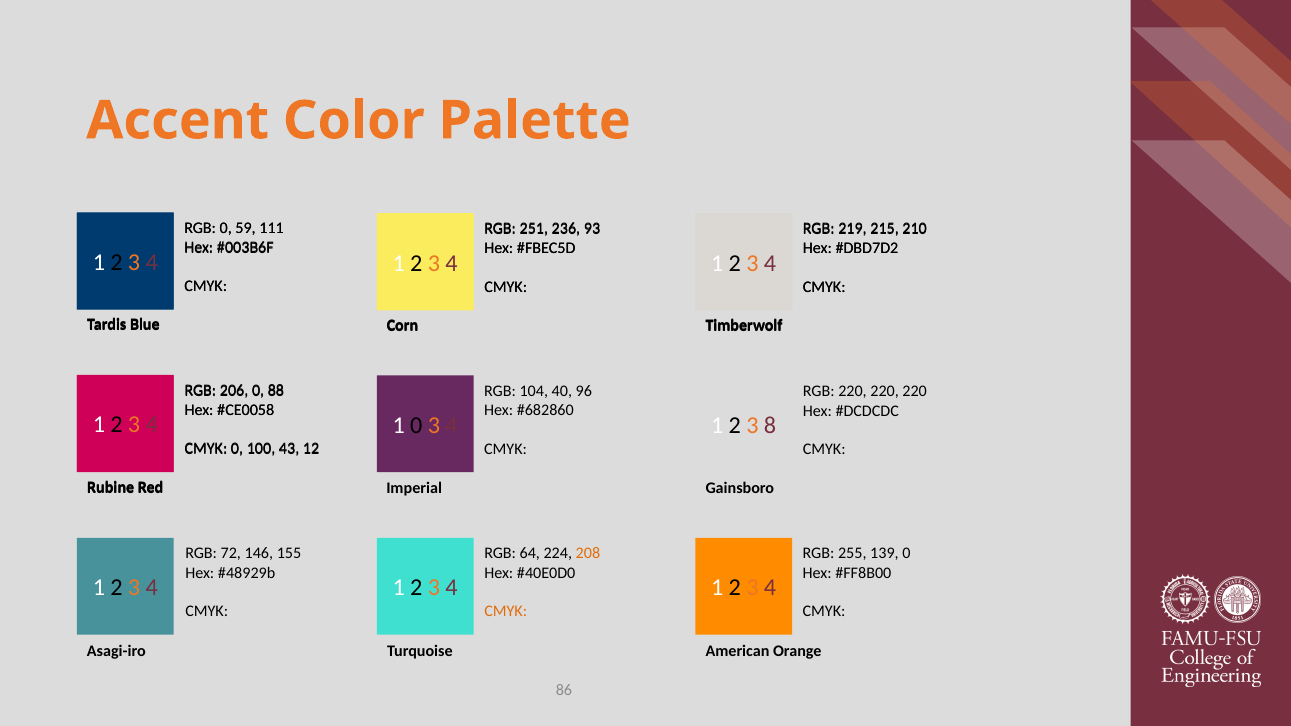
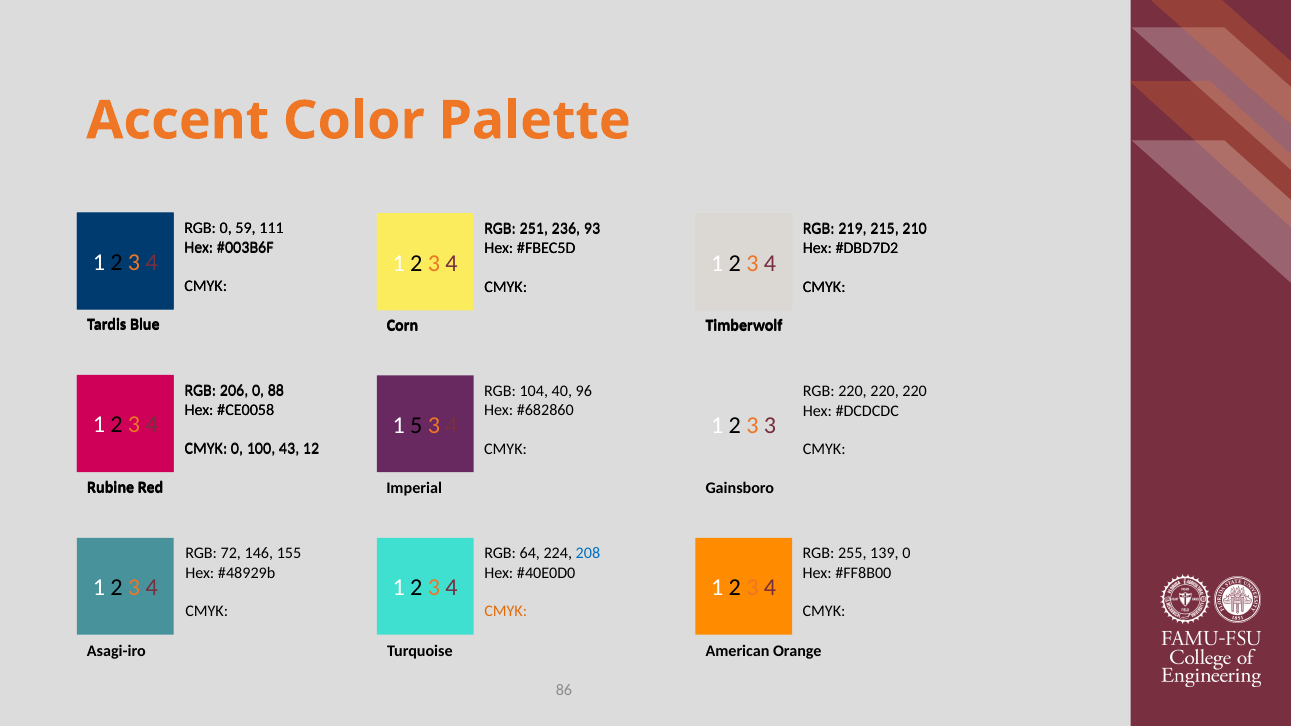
1 0: 0 -> 5
3 8: 8 -> 3
208 colour: orange -> blue
